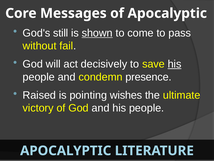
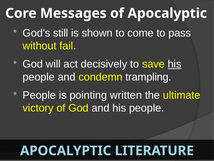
shown underline: present -> none
presence: presence -> trampling
Raised at (39, 95): Raised -> People
wishes: wishes -> written
